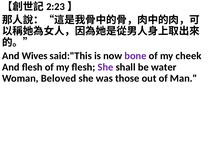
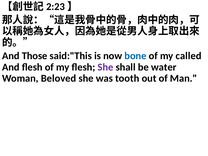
Wives: Wives -> Those
bone colour: purple -> blue
cheek: cheek -> called
those: those -> tooth
